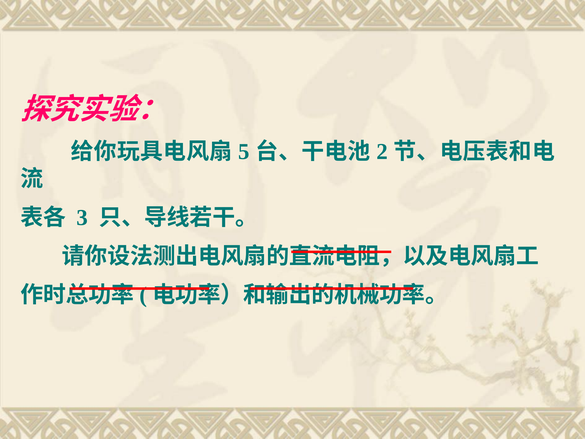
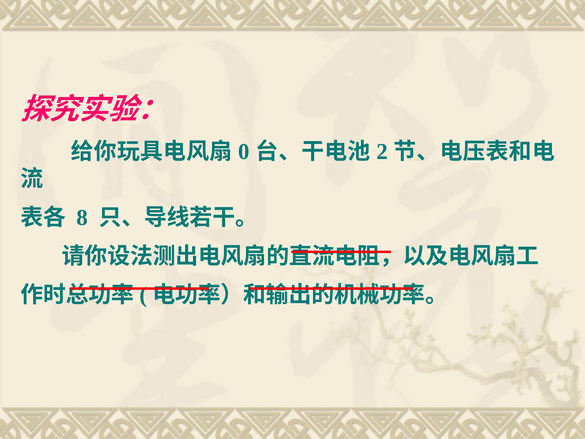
5: 5 -> 0
3: 3 -> 8
